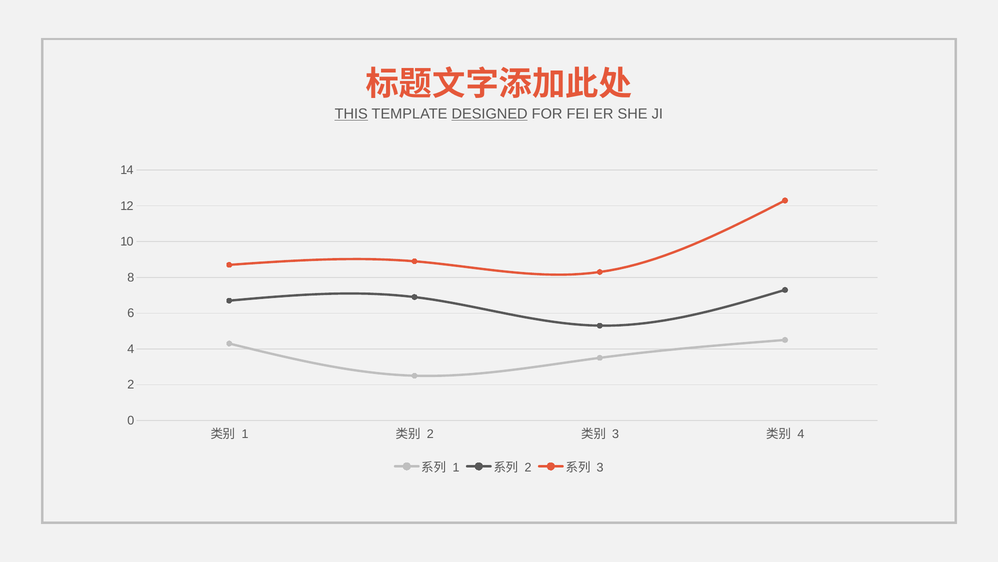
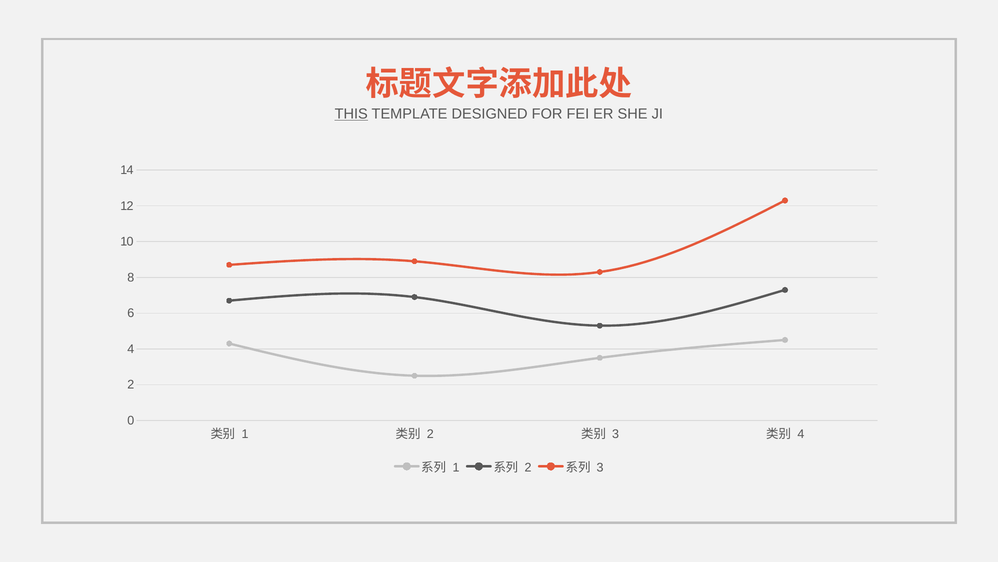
DESIGNED underline: present -> none
